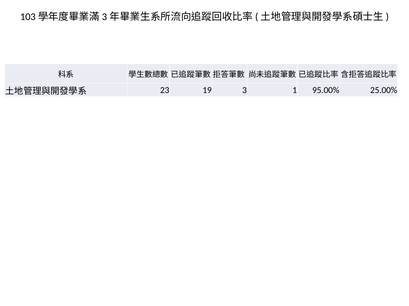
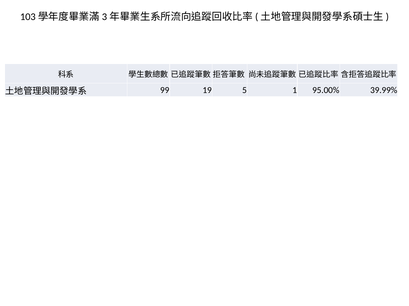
23: 23 -> 99
3: 3 -> 5
25.00%: 25.00% -> 39.99%
